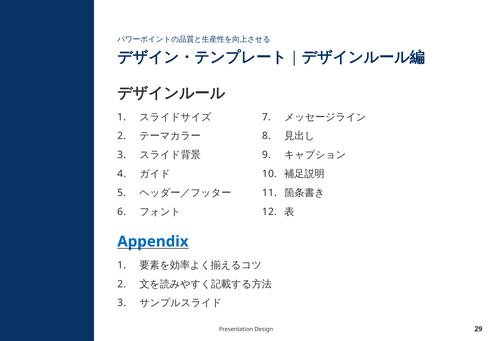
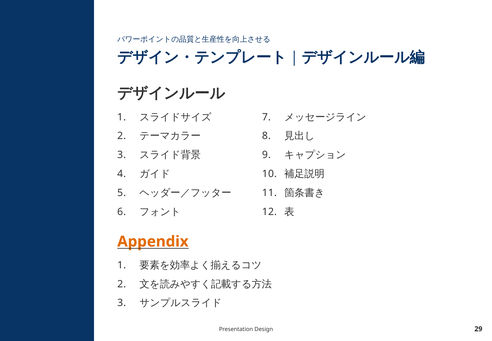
Appendix colour: blue -> orange
